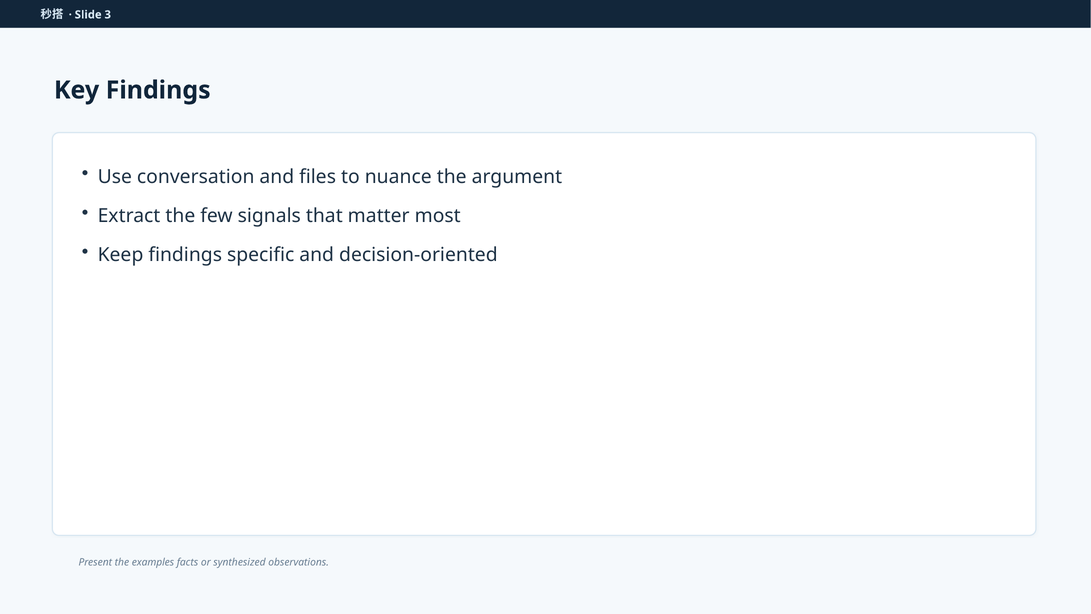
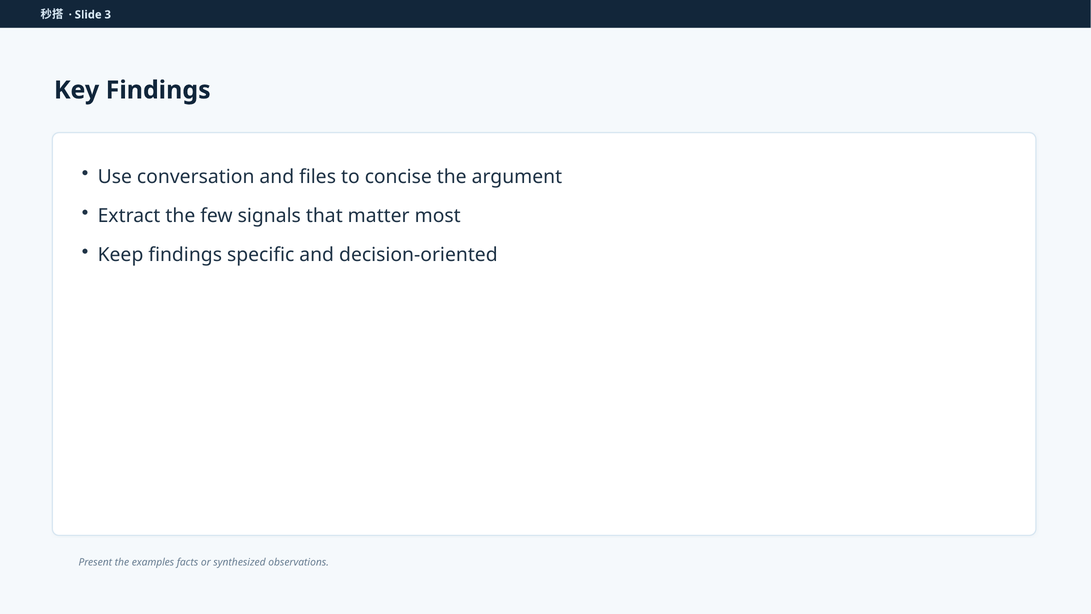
nuance: nuance -> concise
